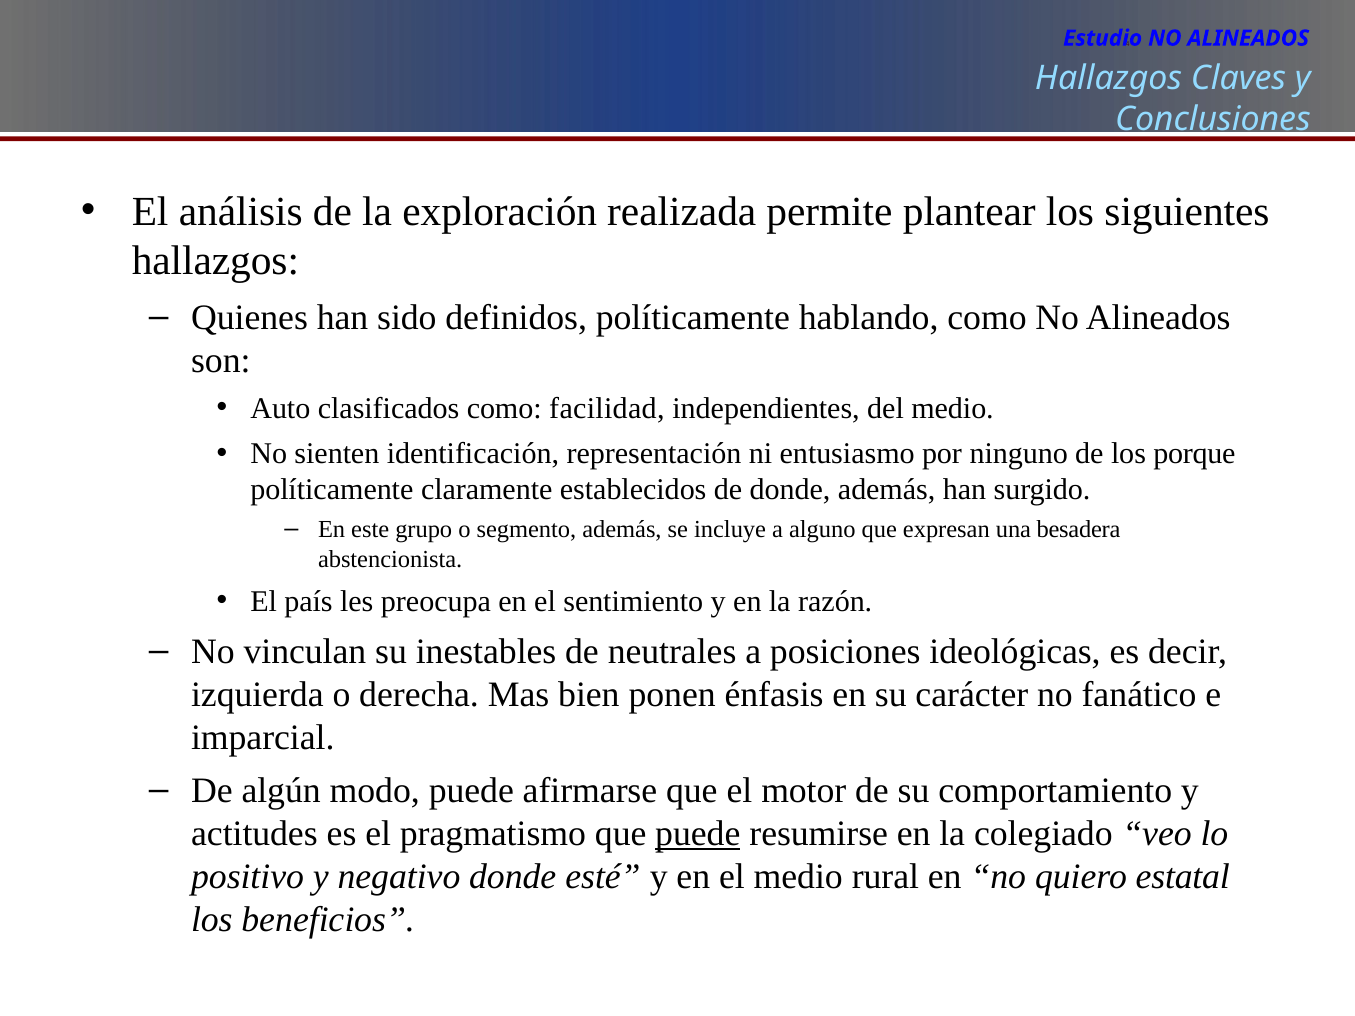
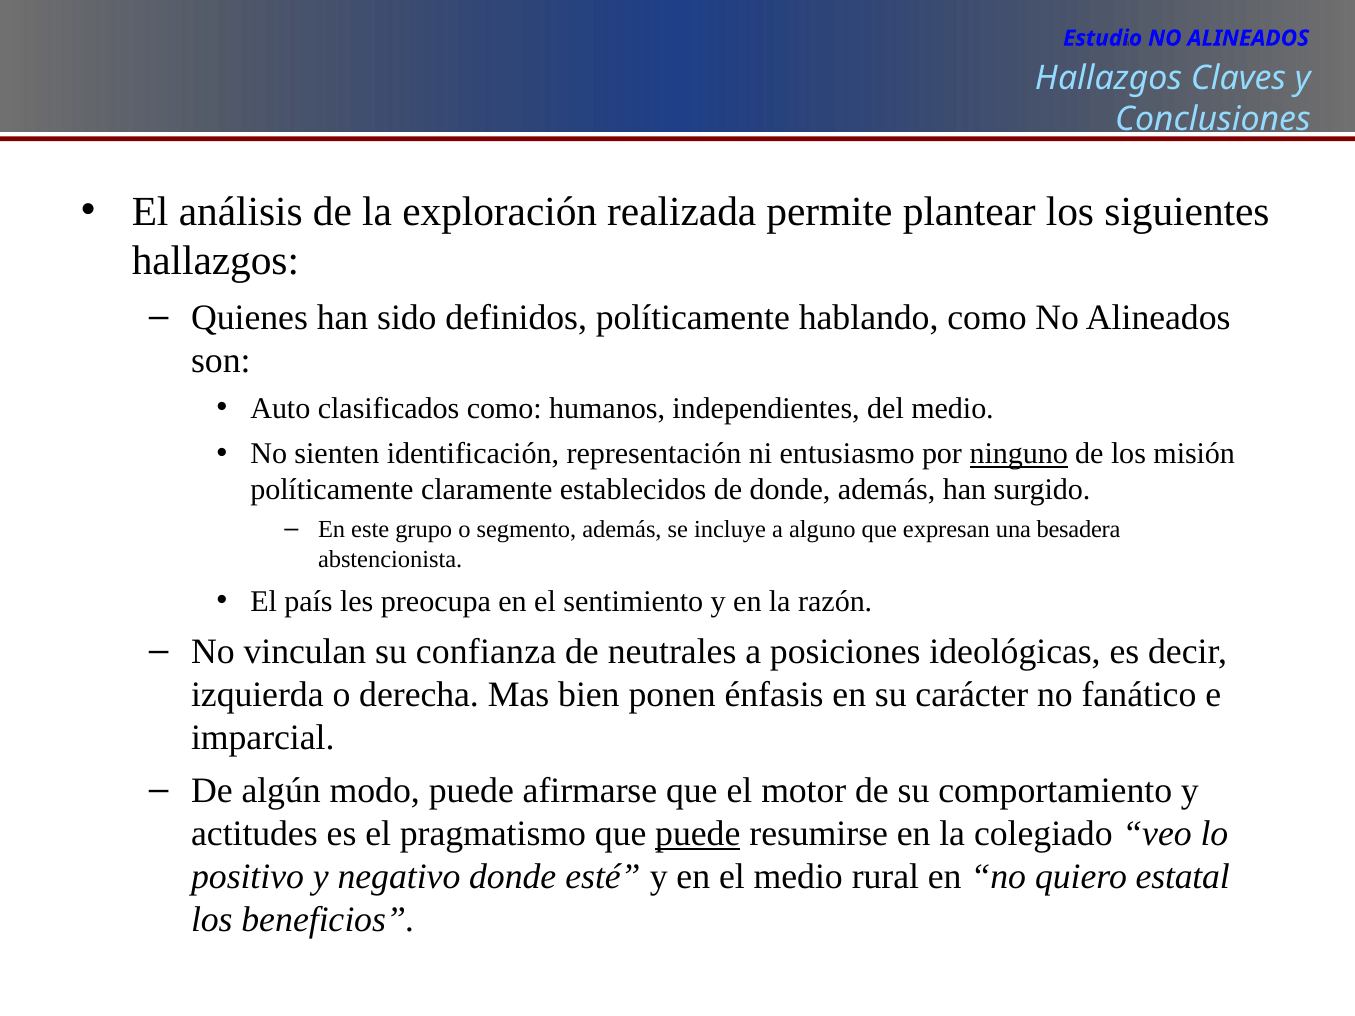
facilidad: facilidad -> humanos
ninguno underline: none -> present
porque: porque -> misión
inestables: inestables -> confianza
